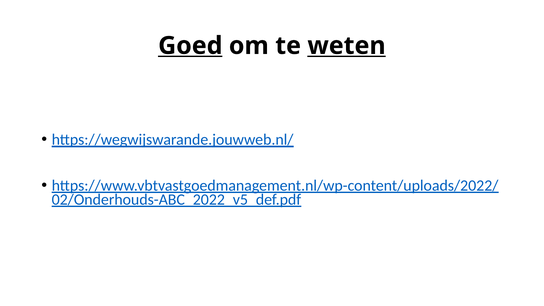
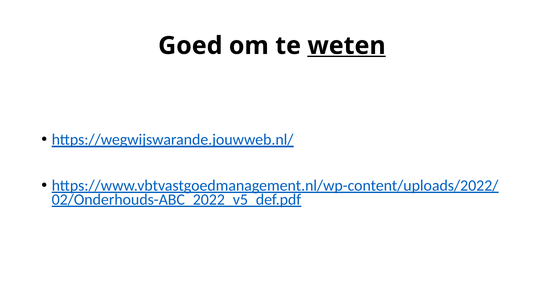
Goed underline: present -> none
